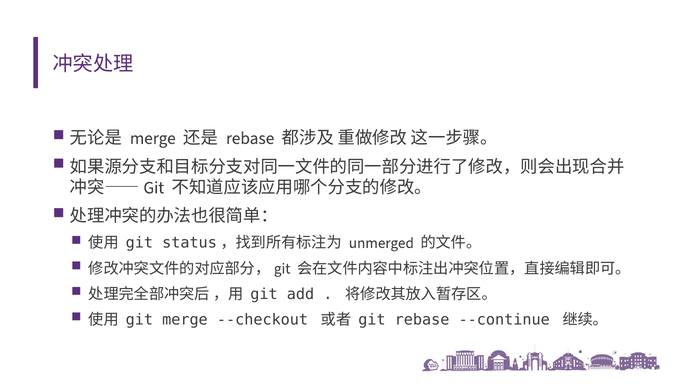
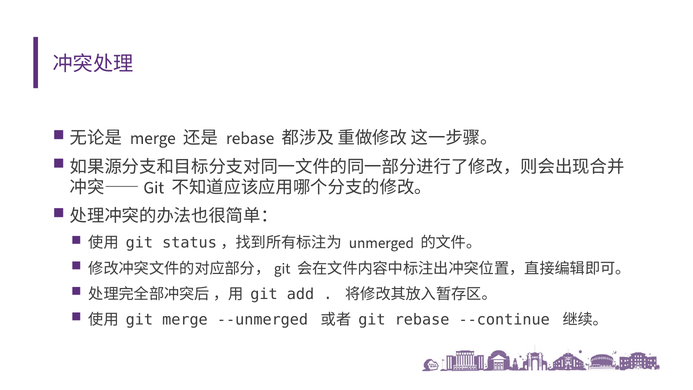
--checkout: --checkout -> --unmerged
